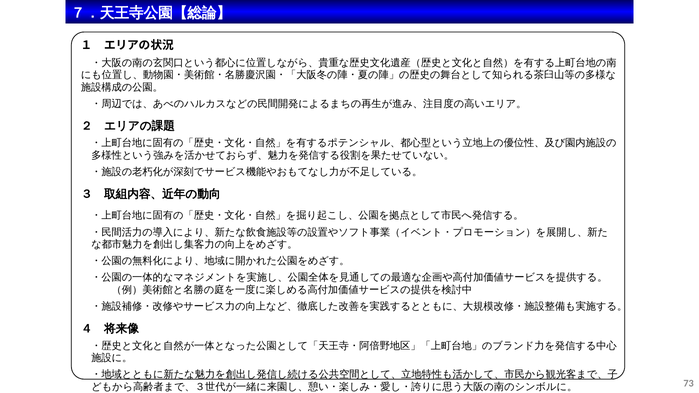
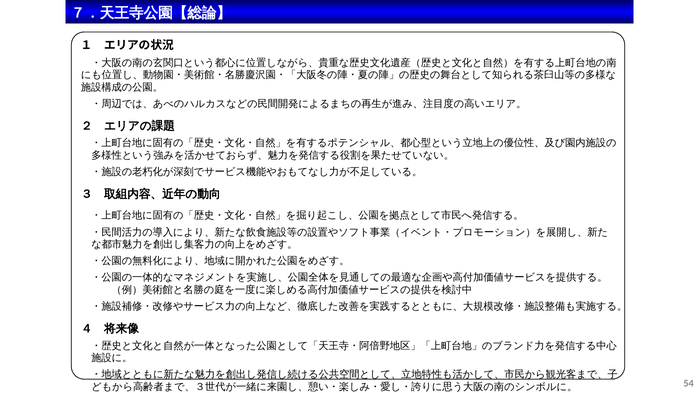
73: 73 -> 54
